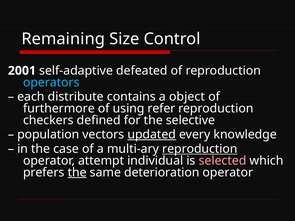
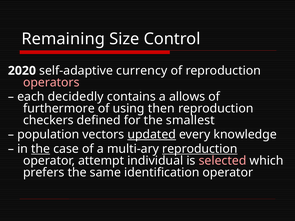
2001: 2001 -> 2020
defeated: defeated -> currency
operators colour: light blue -> pink
distribute: distribute -> decidedly
object: object -> allows
refer: refer -> then
selective: selective -> smallest
the at (41, 149) underline: none -> present
the at (77, 173) underline: present -> none
deterioration: deterioration -> identification
